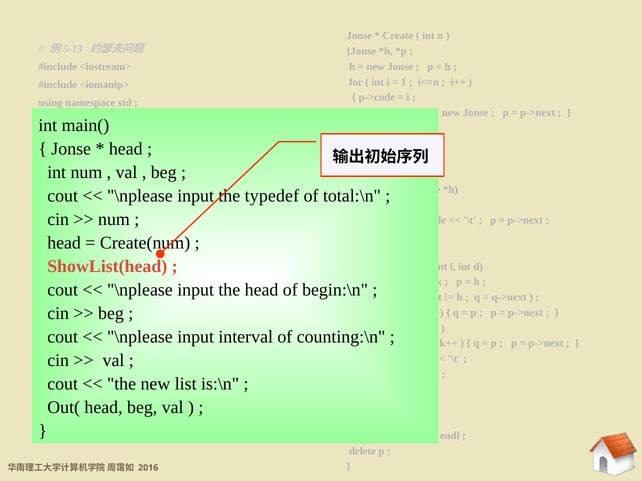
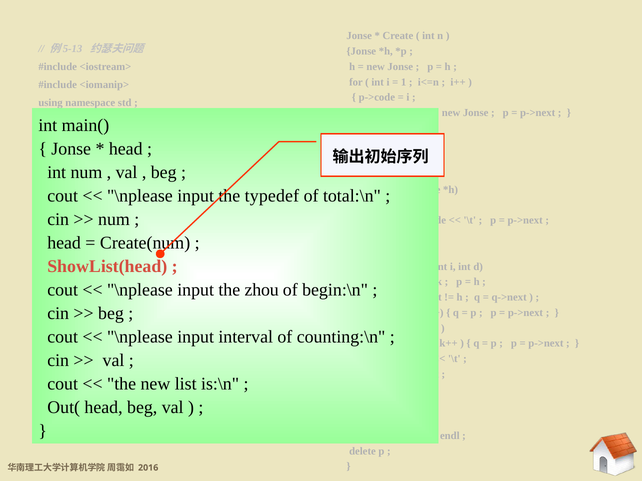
the head: head -> zhou
